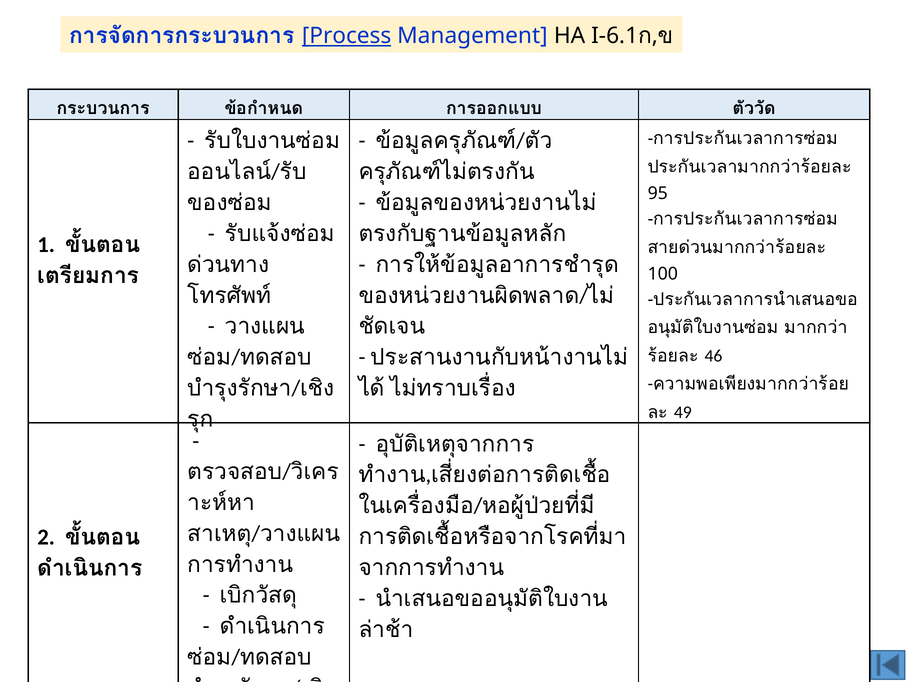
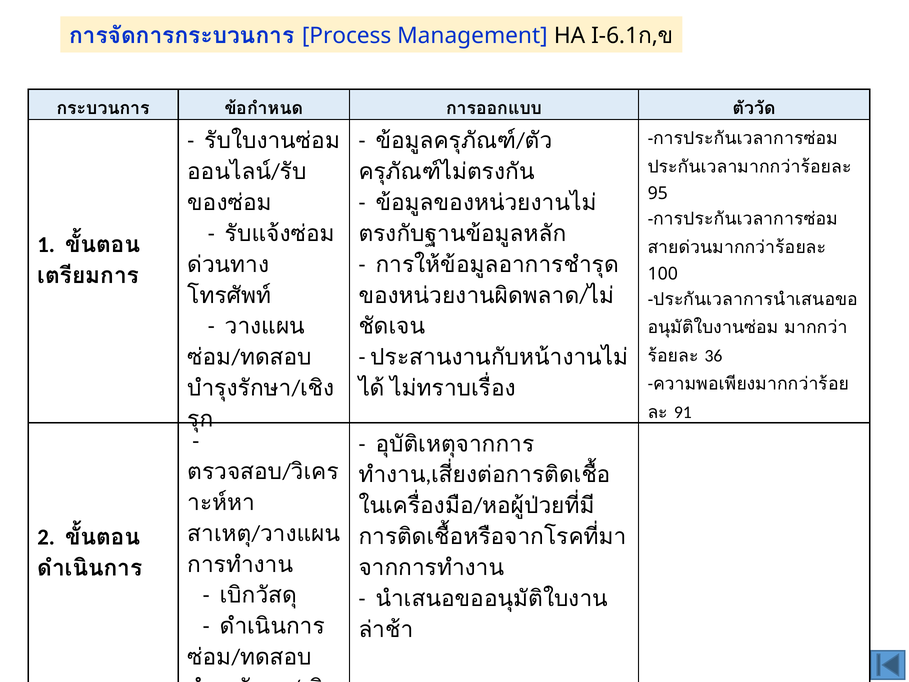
Process underline: present -> none
46: 46 -> 36
49: 49 -> 91
